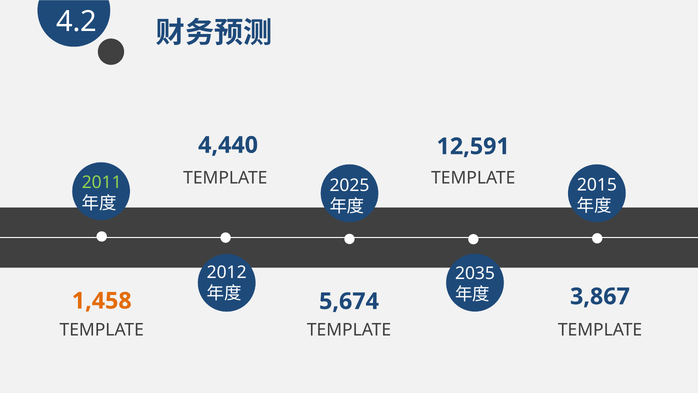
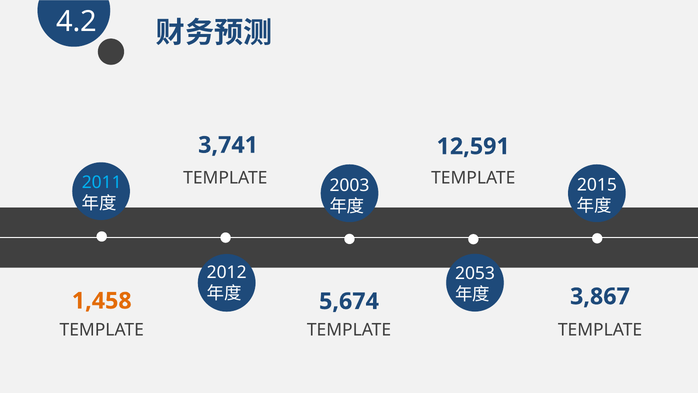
4,440: 4,440 -> 3,741
2011 colour: light green -> light blue
2025: 2025 -> 2003
2035: 2035 -> 2053
